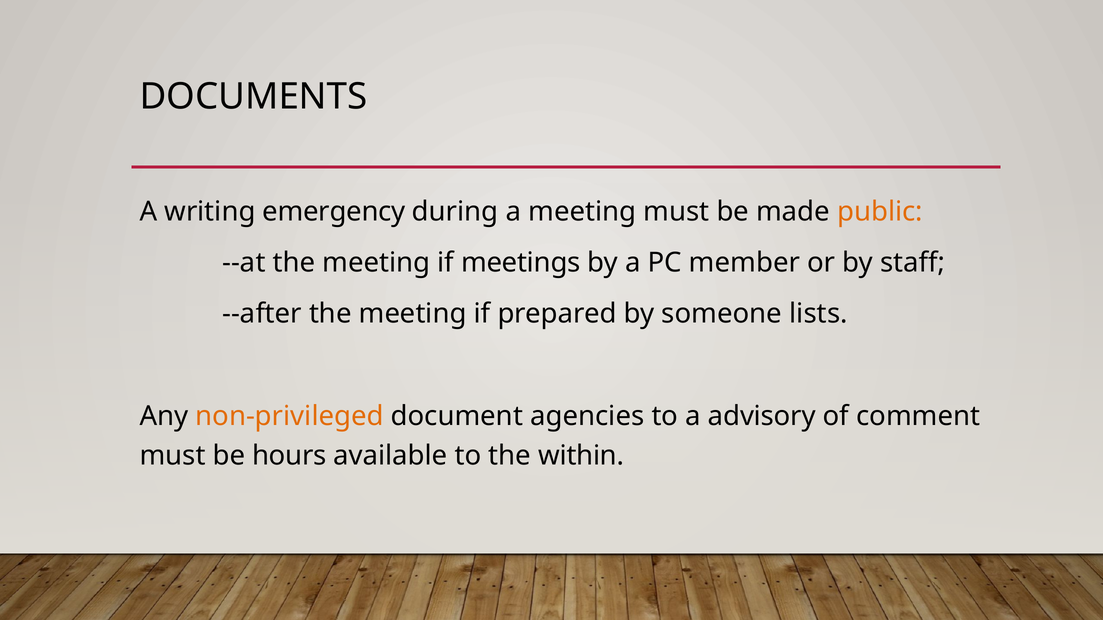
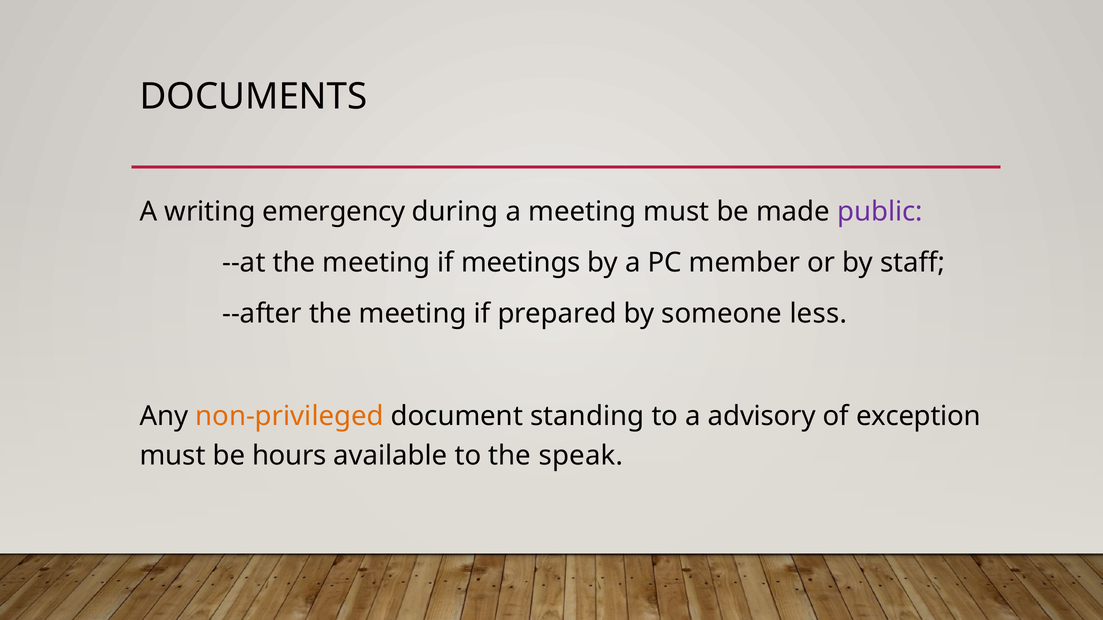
public colour: orange -> purple
lists: lists -> less
agencies: agencies -> standing
comment: comment -> exception
within: within -> speak
